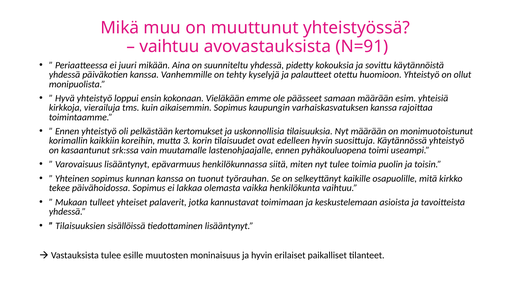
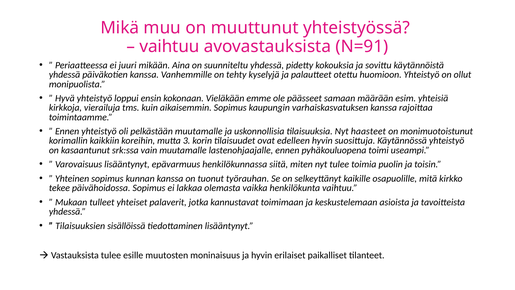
pelkästään kertomukset: kertomukset -> muutamalle
Nyt määrään: määrään -> haasteet
